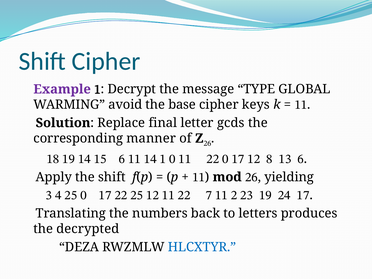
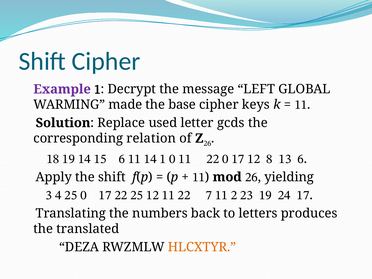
TYPE: TYPE -> LEFT
avoid: avoid -> made
final: final -> used
manner: manner -> relation
decrypted: decrypted -> translated
HLCXTYR colour: blue -> orange
